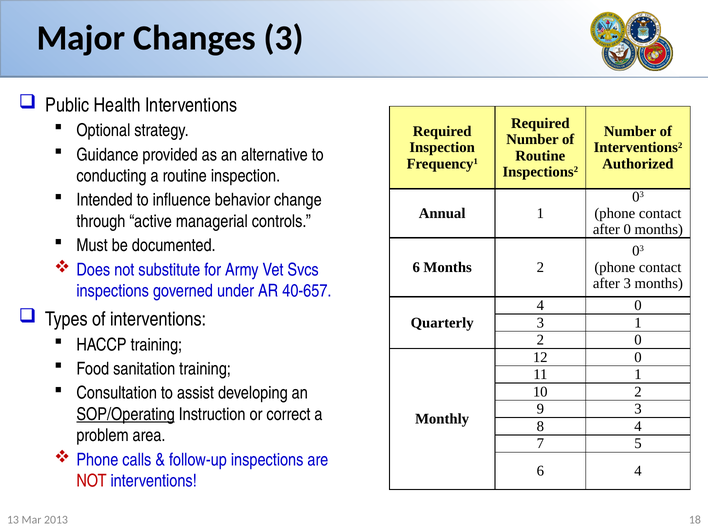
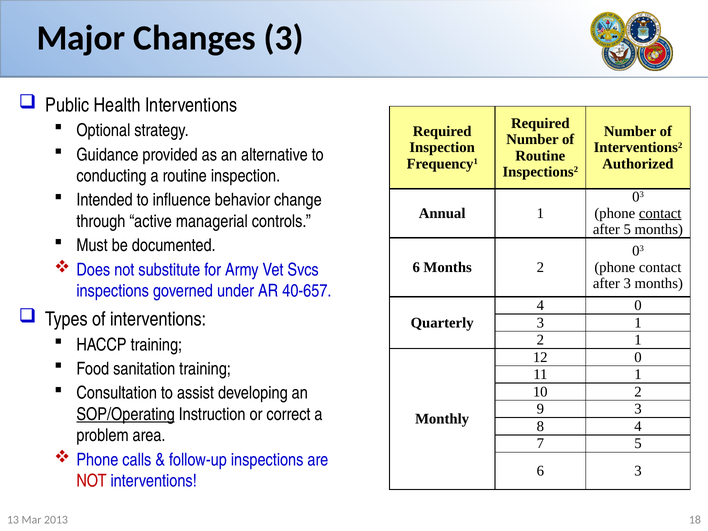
contact at (660, 213) underline: none -> present
after 0: 0 -> 5
2 0: 0 -> 1
6 4: 4 -> 3
